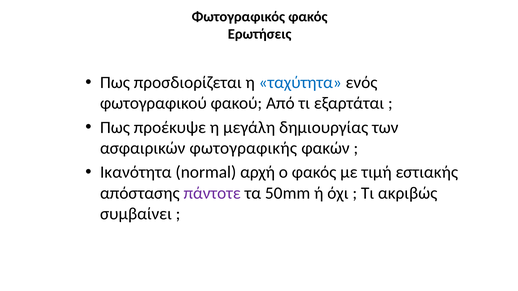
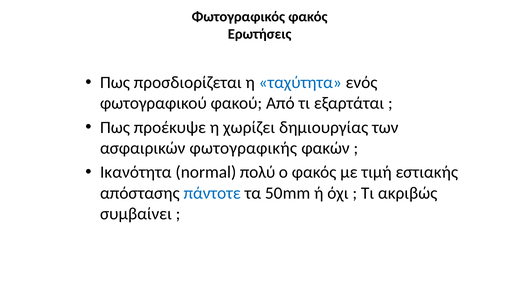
μεγάλη: μεγάλη -> χωρίζει
αρχή: αρχή -> πολύ
πάντοτε colour: purple -> blue
